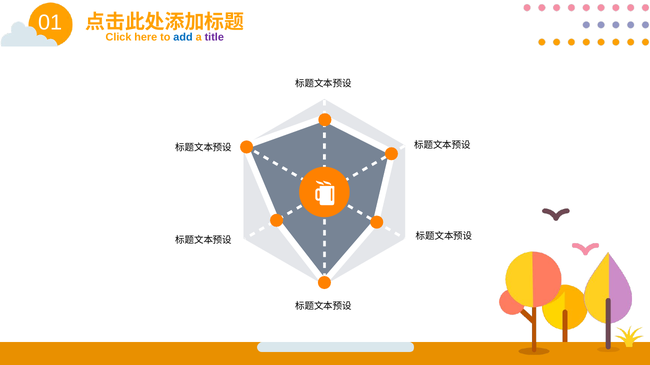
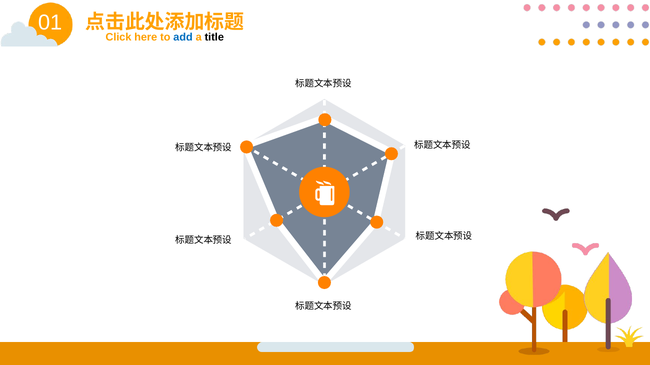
title colour: purple -> black
